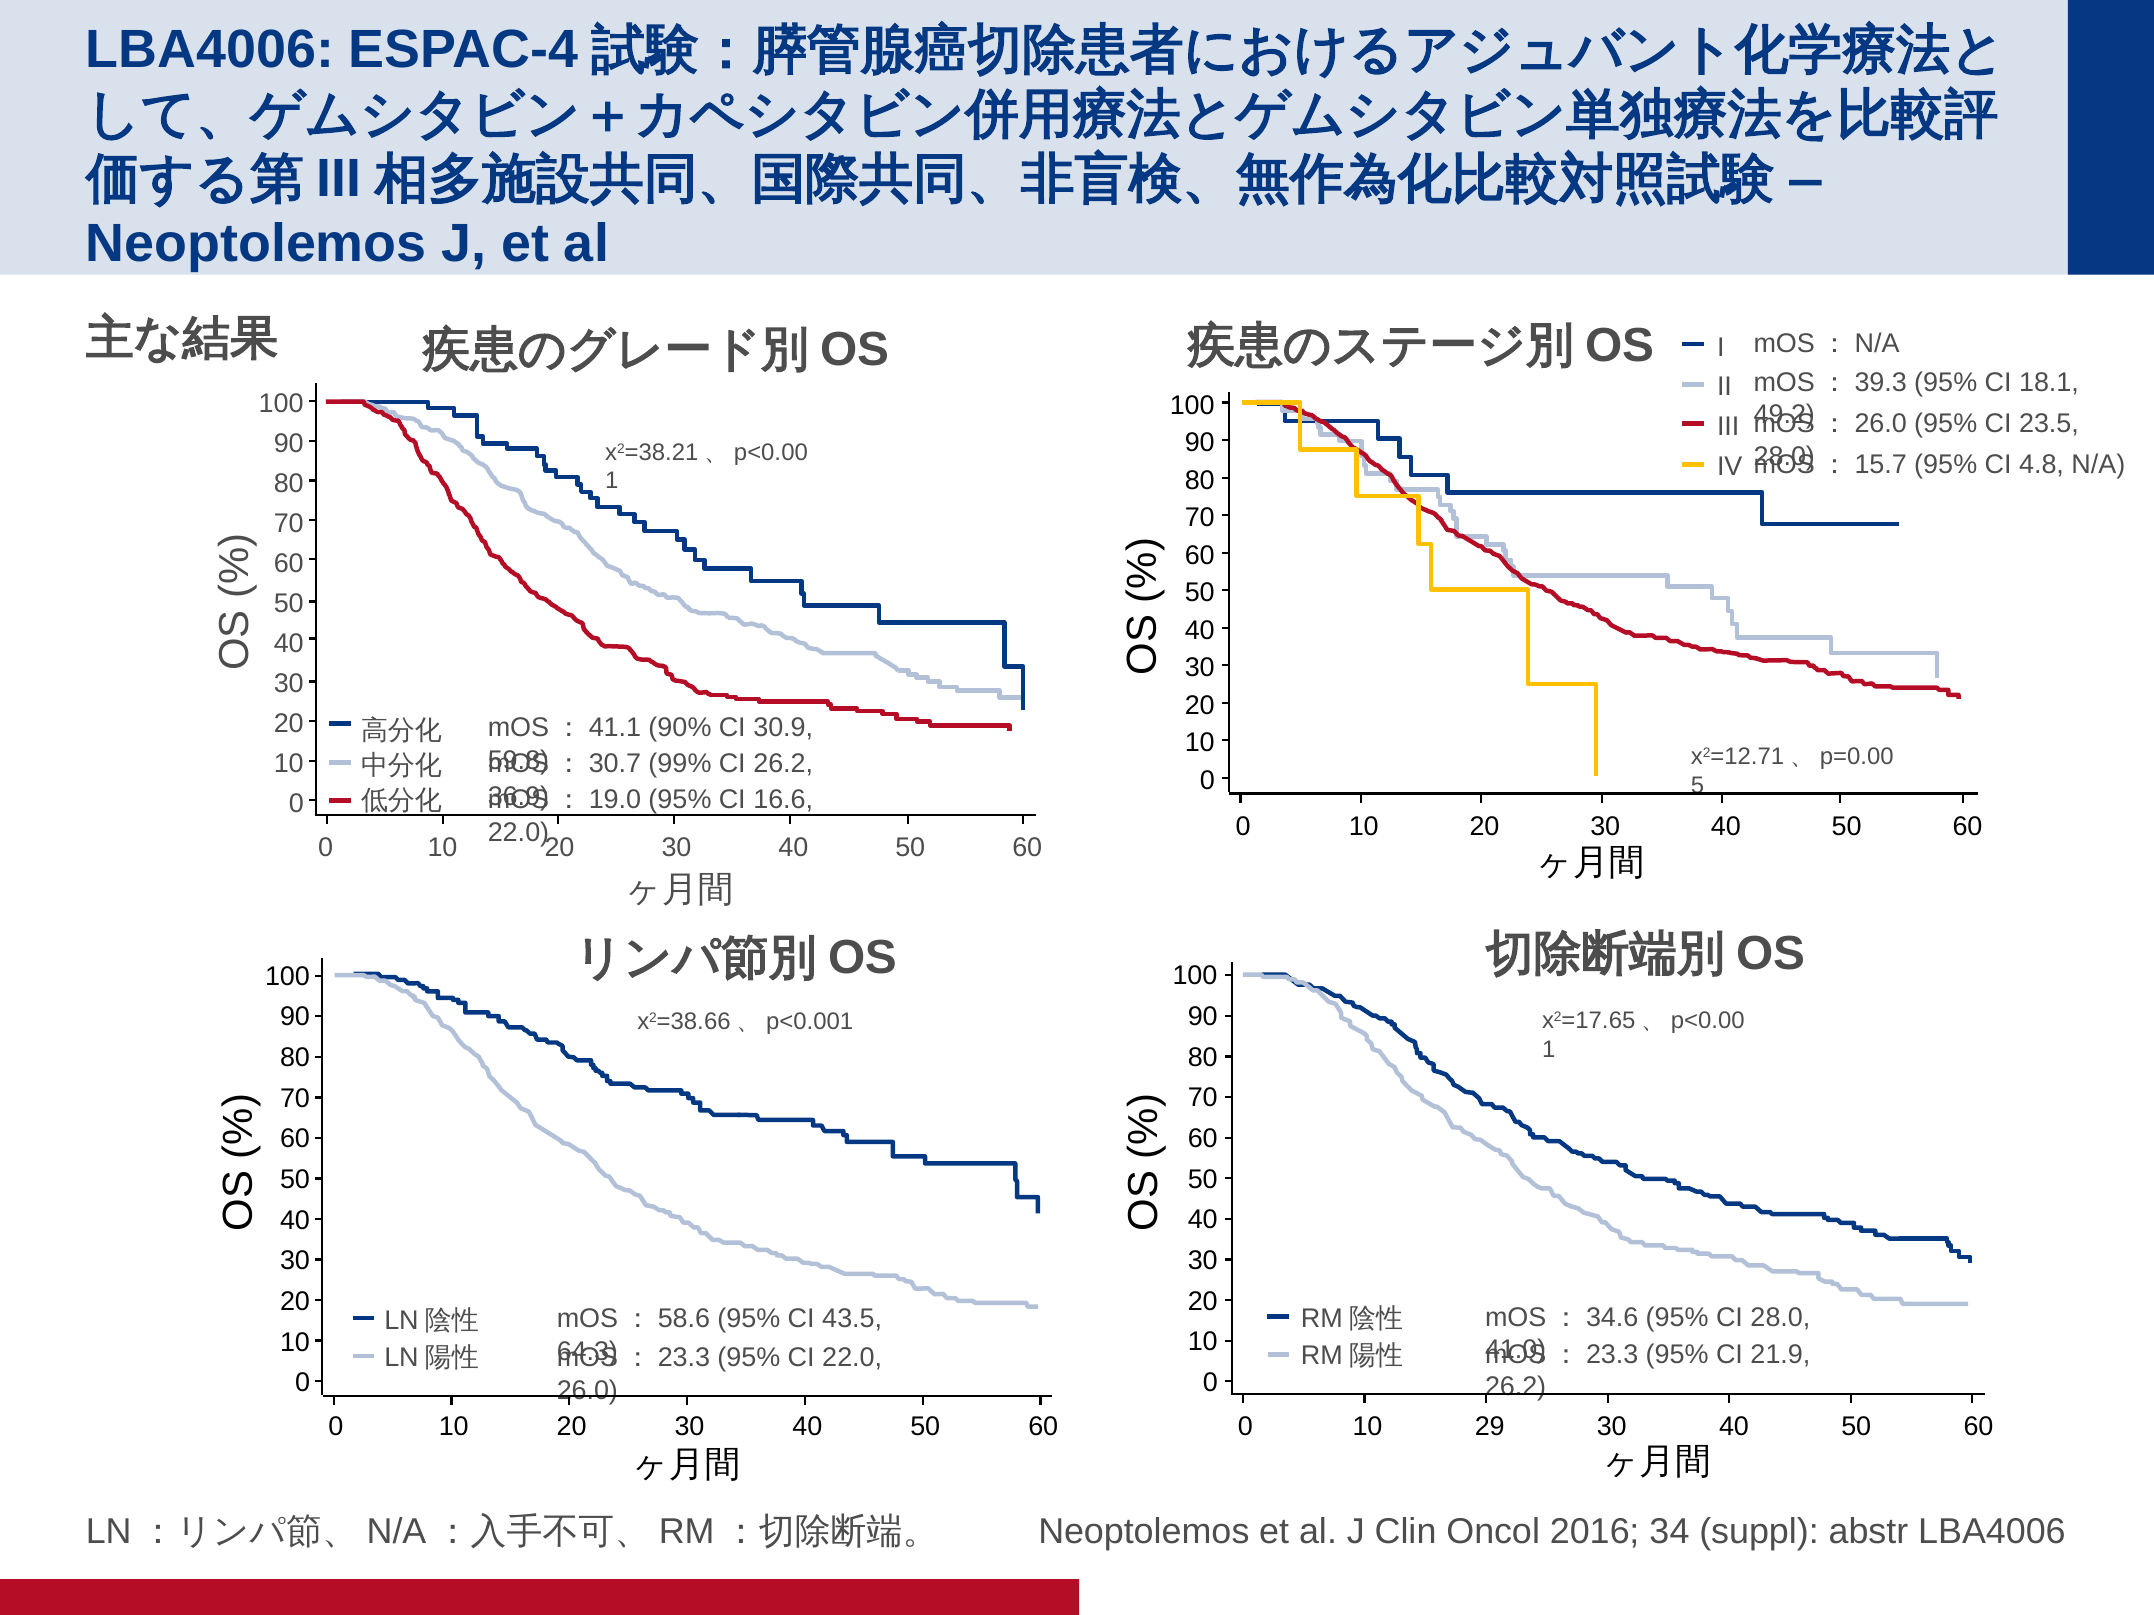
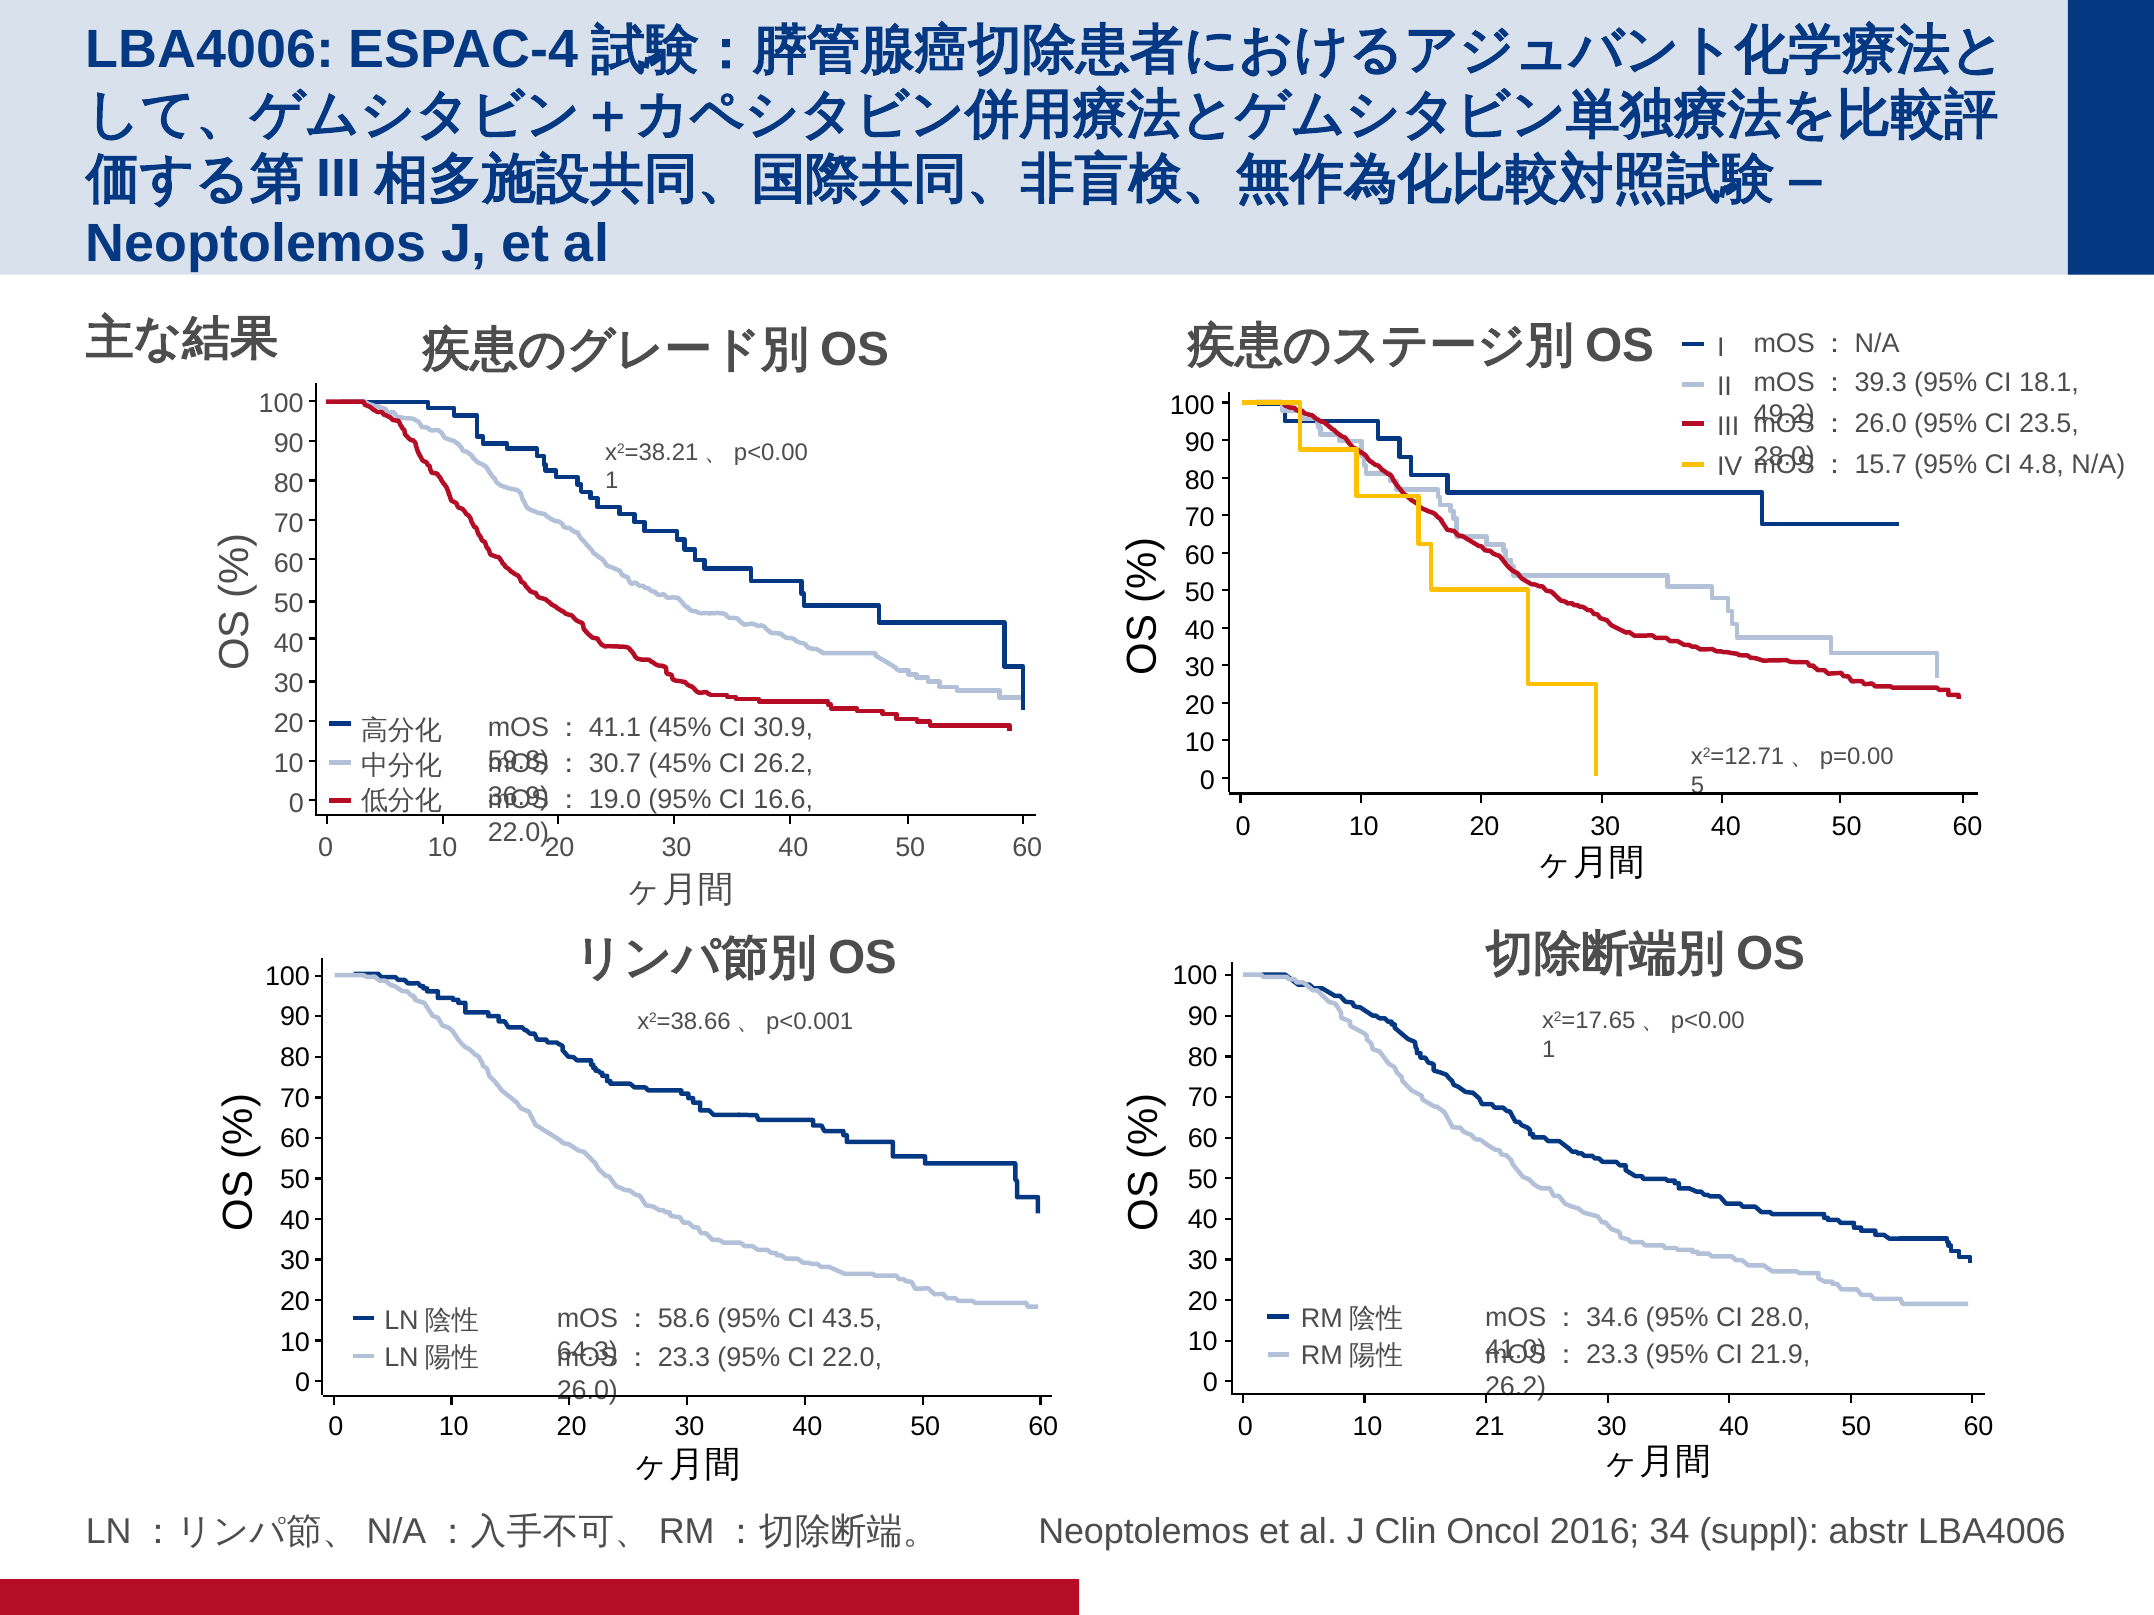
mOS：41.1 90%: 90% -> 45%
99% at (680, 764): 99% -> 45%
29: 29 -> 21
